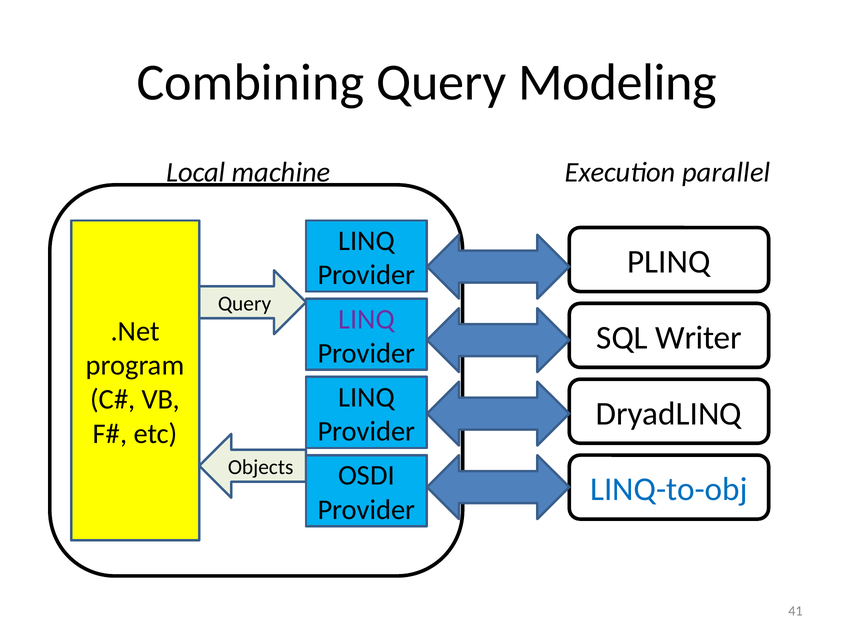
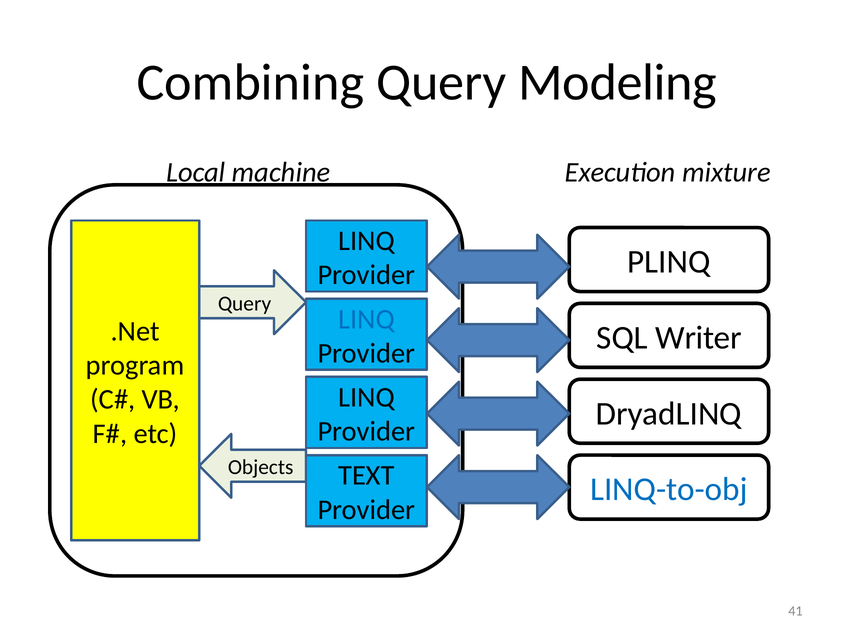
parallel: parallel -> mixture
LINQ at (366, 319) colour: purple -> blue
OSDI: OSDI -> TEXT
